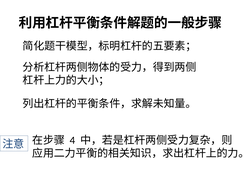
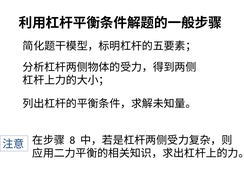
4: 4 -> 8
